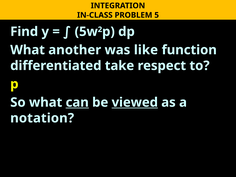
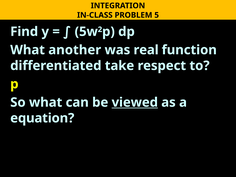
like: like -> real
can underline: present -> none
notation: notation -> equation
